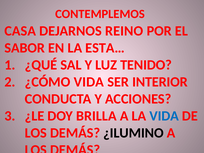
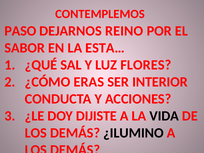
CASA: CASA -> PASO
TENIDO: TENIDO -> FLORES
¿CÓMO VIDA: VIDA -> ERAS
BRILLA: BRILLA -> DIJISTE
VIDA at (164, 116) colour: blue -> black
